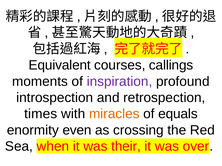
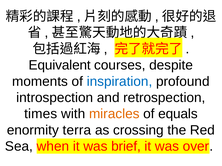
callings: callings -> despite
inspiration colour: purple -> blue
even: even -> terra
their: their -> brief
